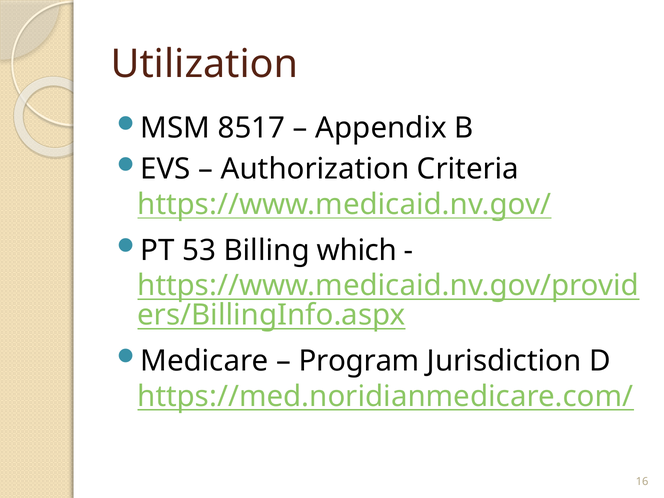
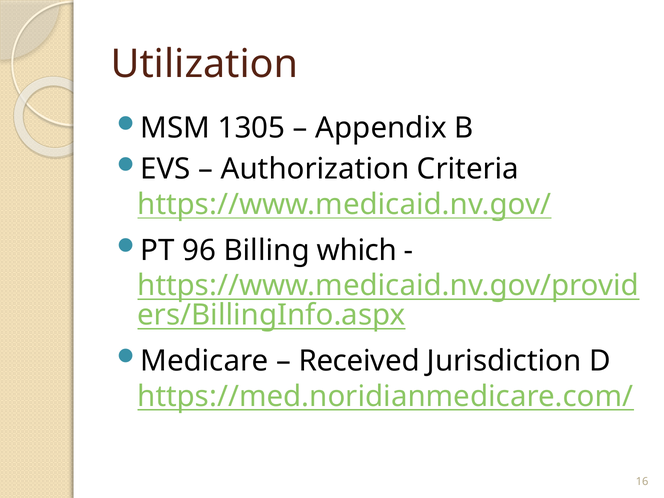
8517: 8517 -> 1305
53: 53 -> 96
Program: Program -> Received
